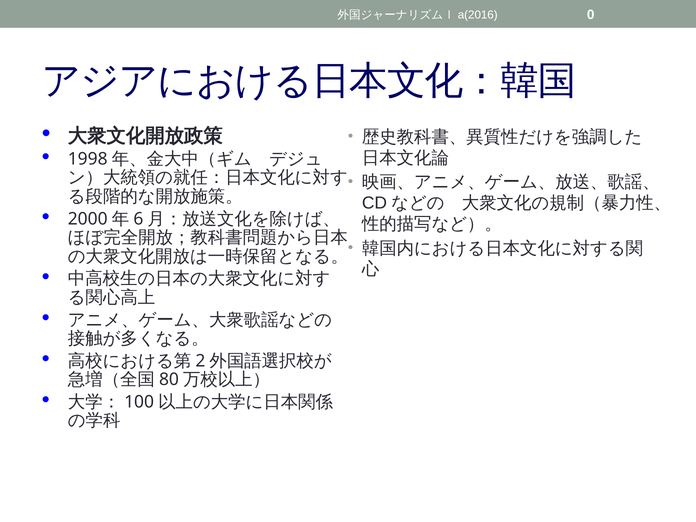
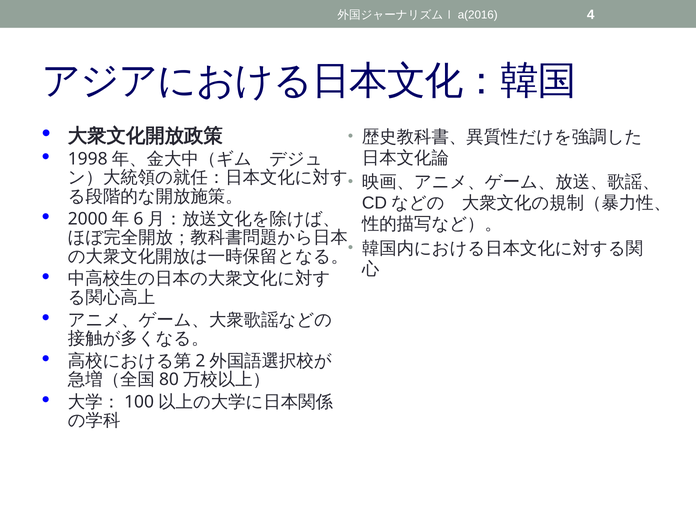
0: 0 -> 4
